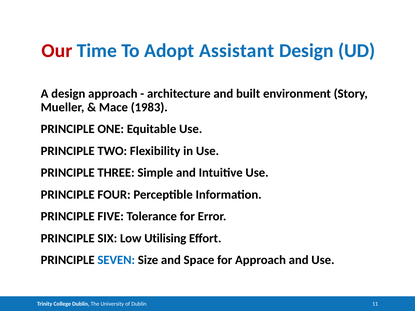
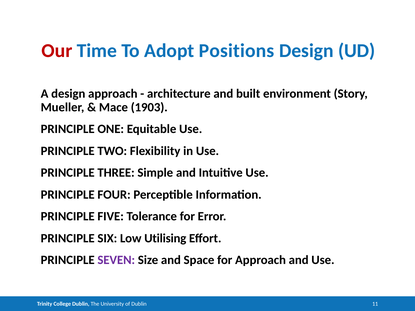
Assistant: Assistant -> Positions
1983: 1983 -> 1903
SEVEN colour: blue -> purple
